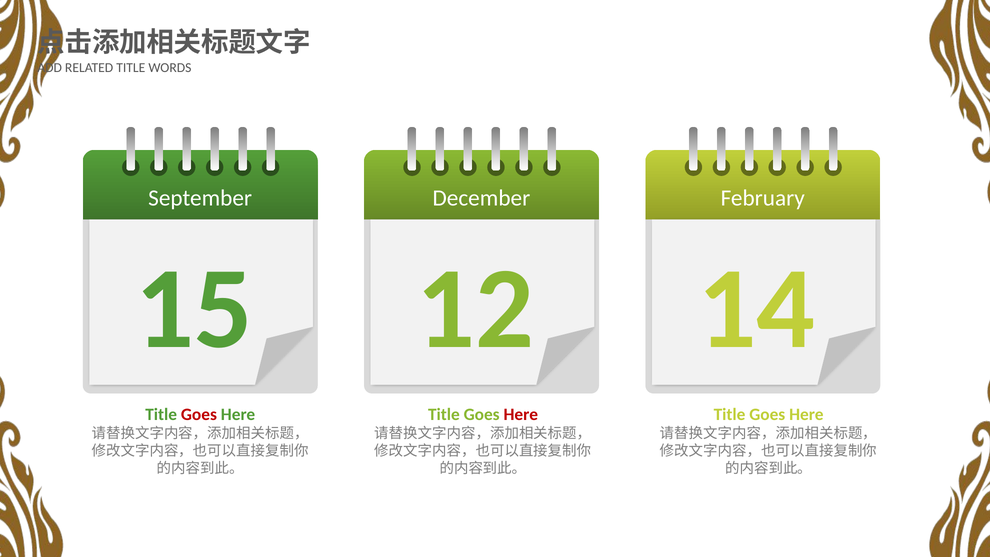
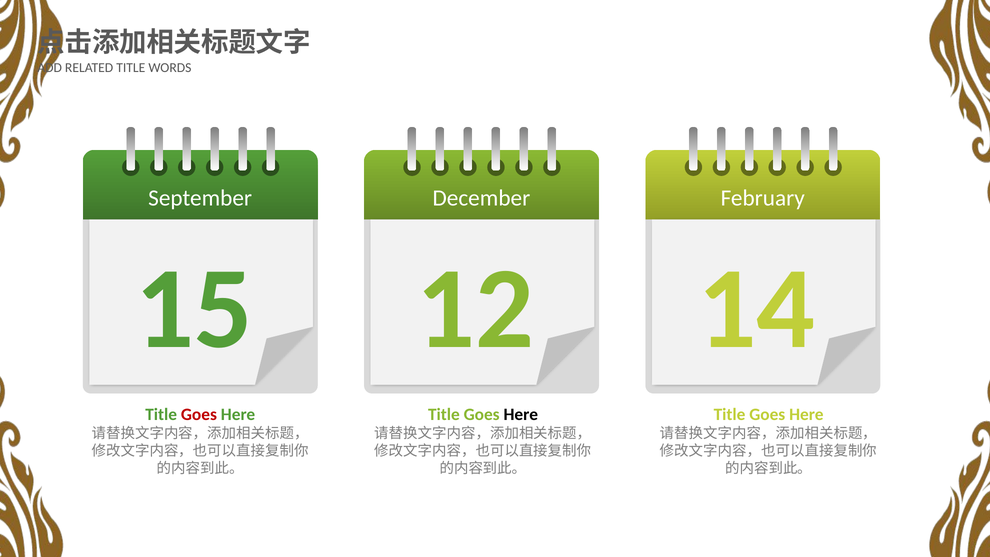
Here at (521, 415) colour: red -> black
